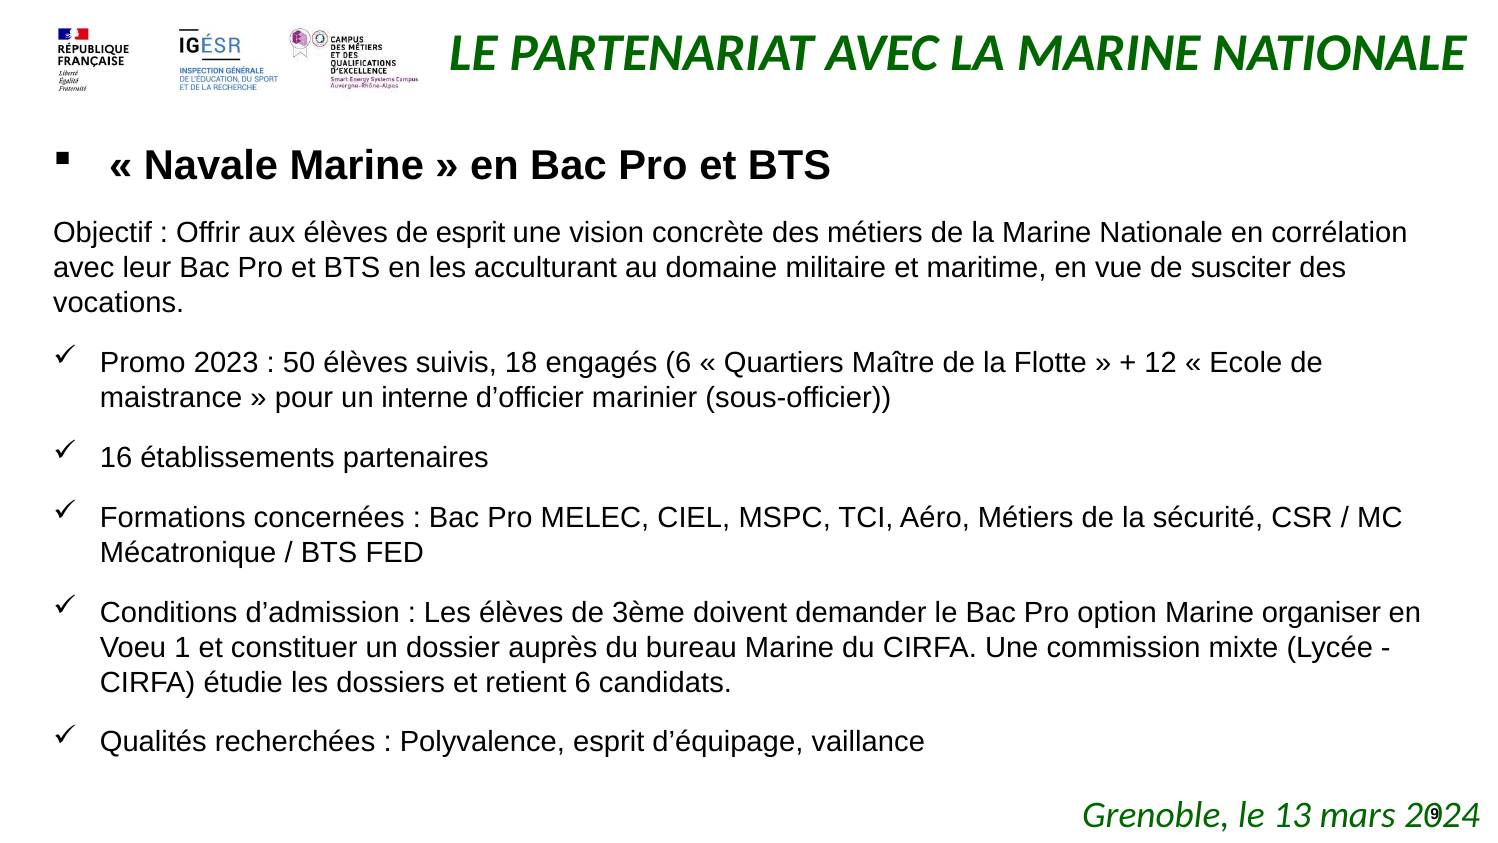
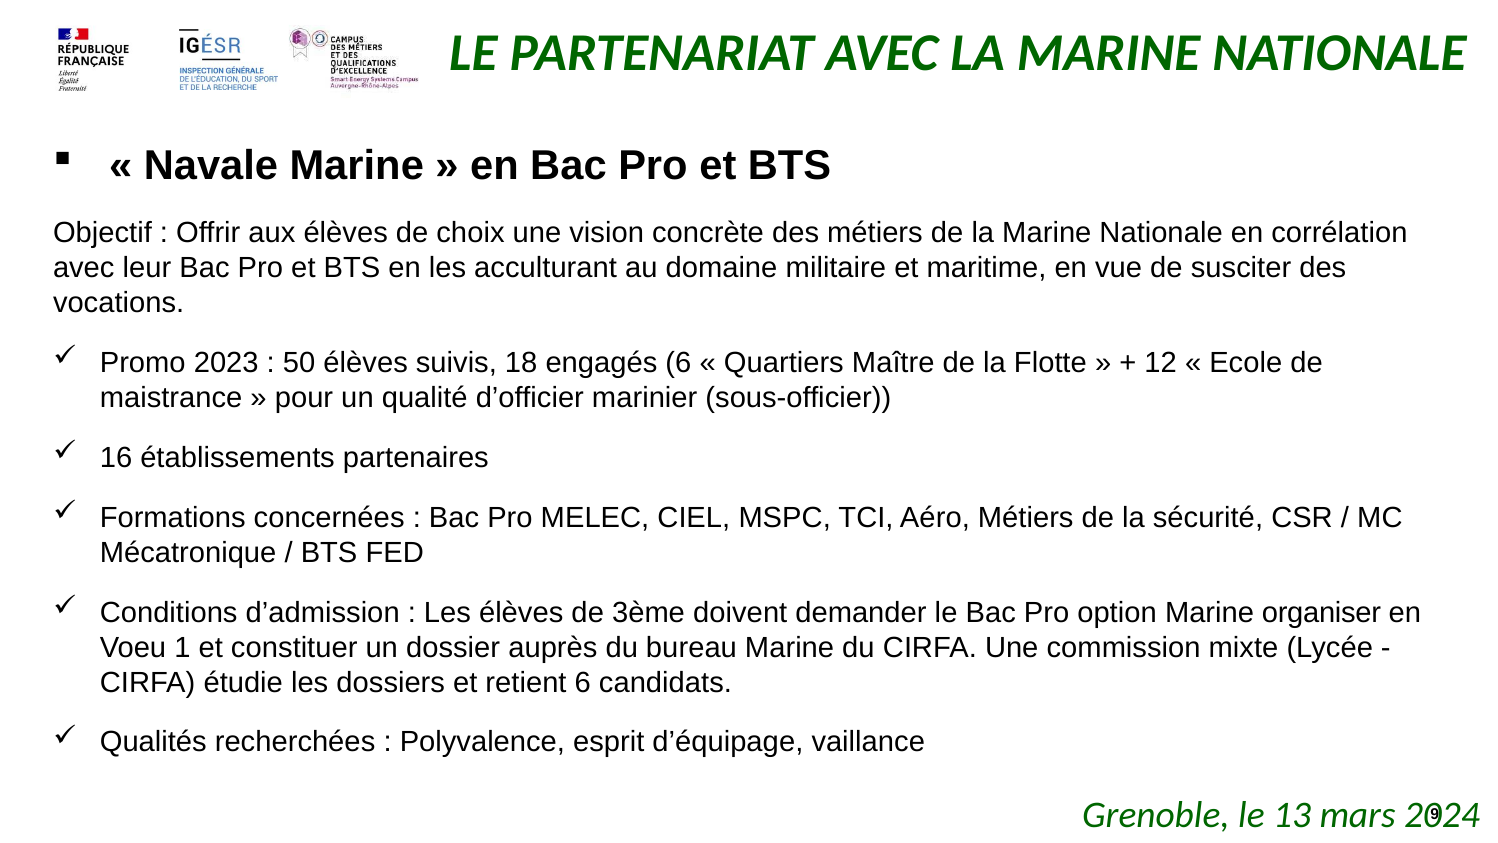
de esprit: esprit -> choix
interne: interne -> qualité
